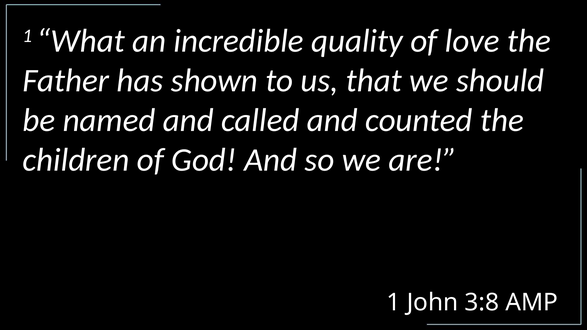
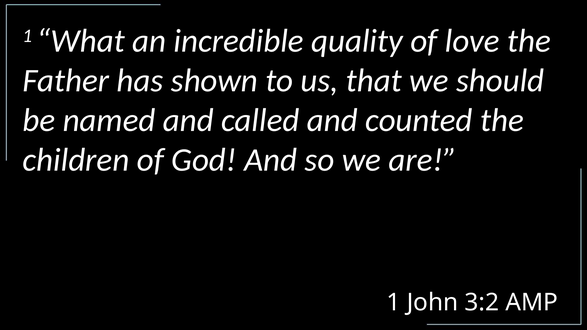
3:8: 3:8 -> 3:2
